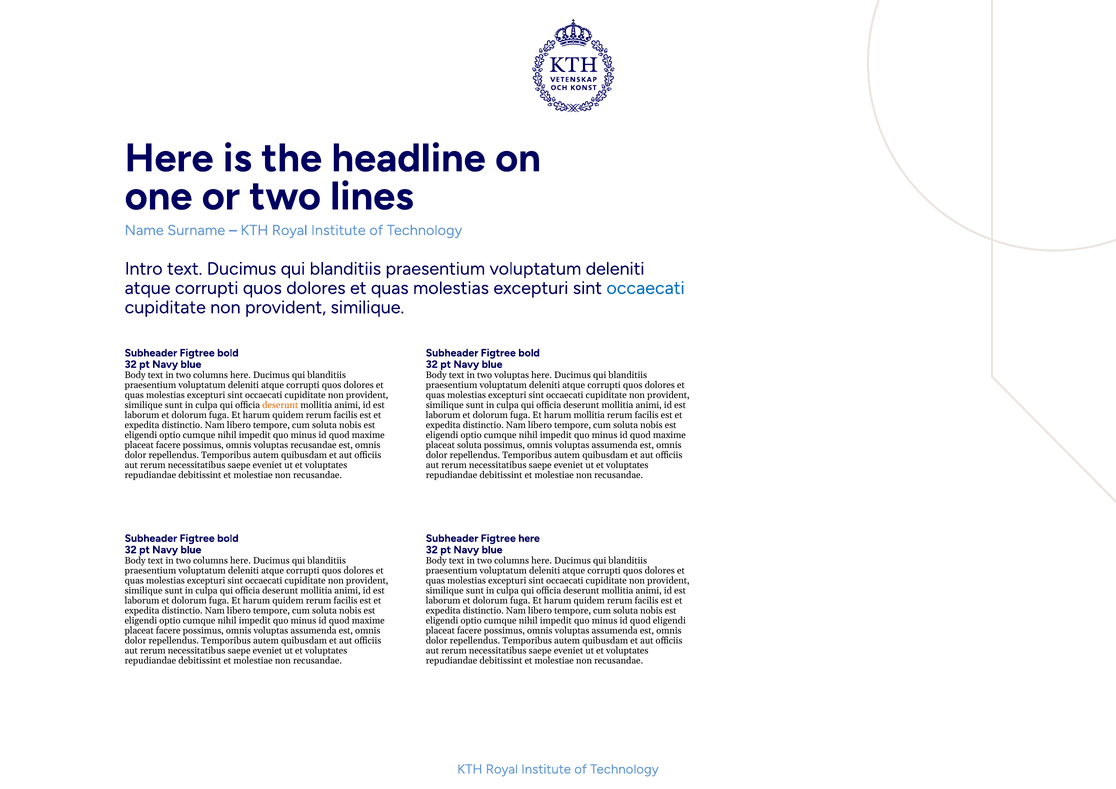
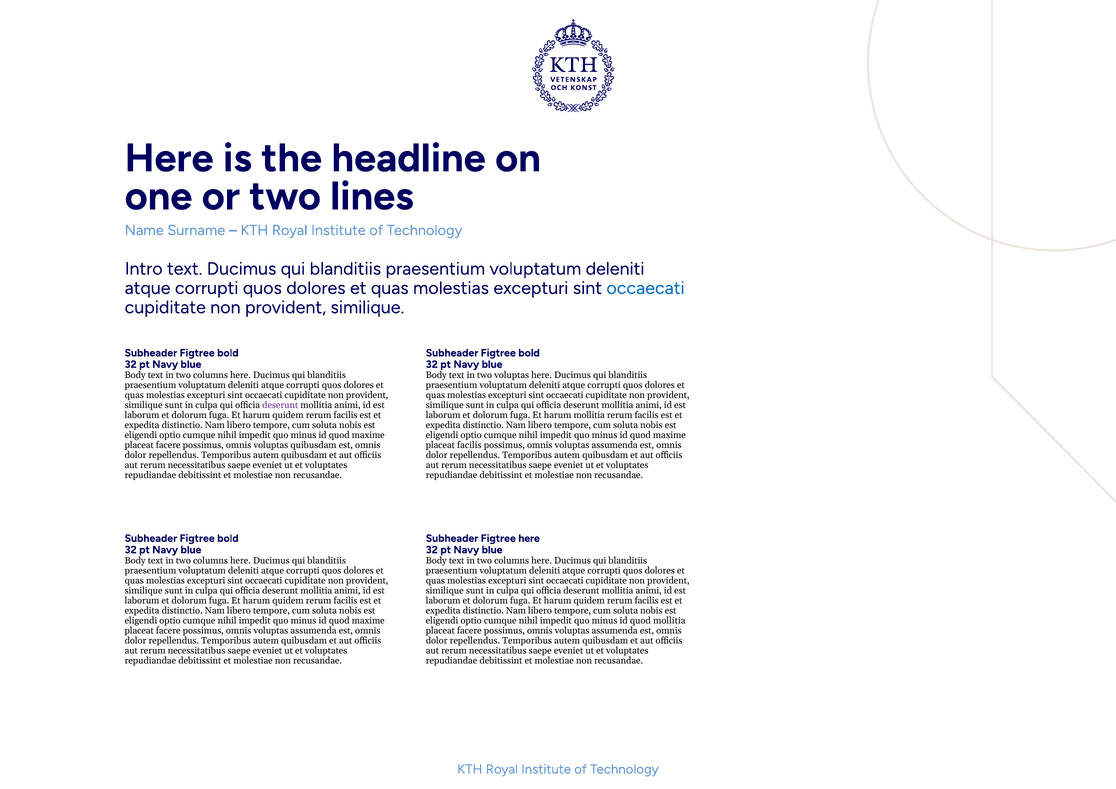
deserunt at (280, 405) colour: orange -> purple
voluptas recusandae: recusandae -> quibusdam
placeat soluta: soluta -> facilis
quod eligendi: eligendi -> mollitia
